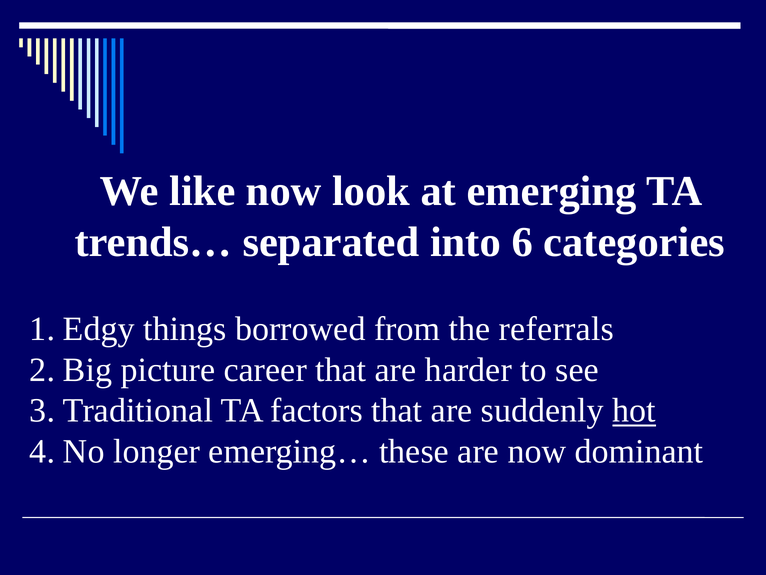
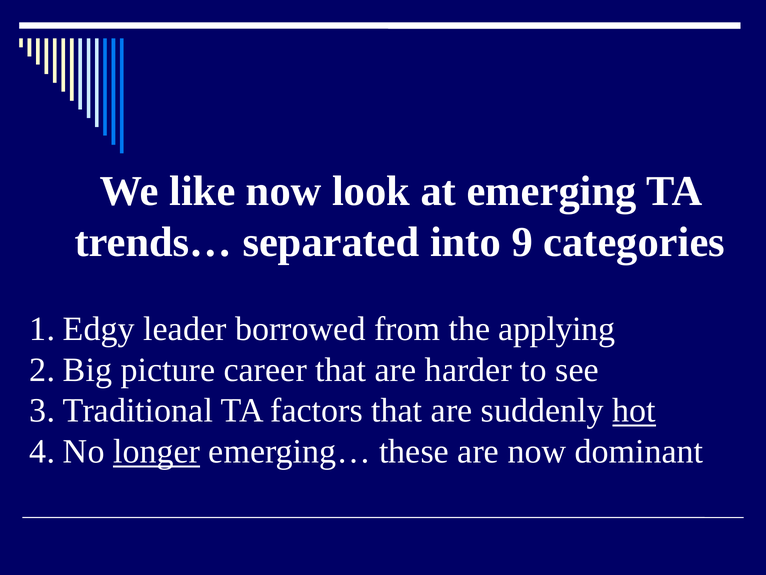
6: 6 -> 9
things: things -> leader
referrals: referrals -> applying
longer underline: none -> present
